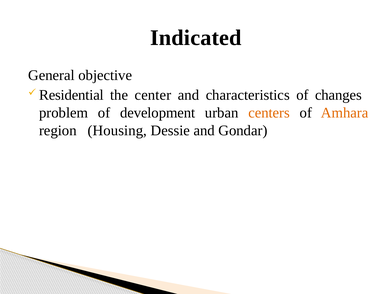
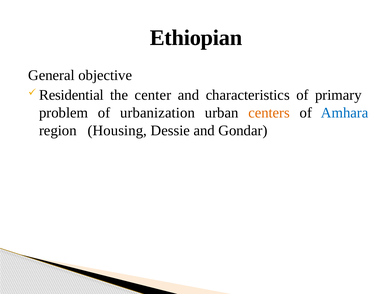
Indicated: Indicated -> Ethiopian
changes: changes -> primary
development: development -> urbanization
Amhara colour: orange -> blue
